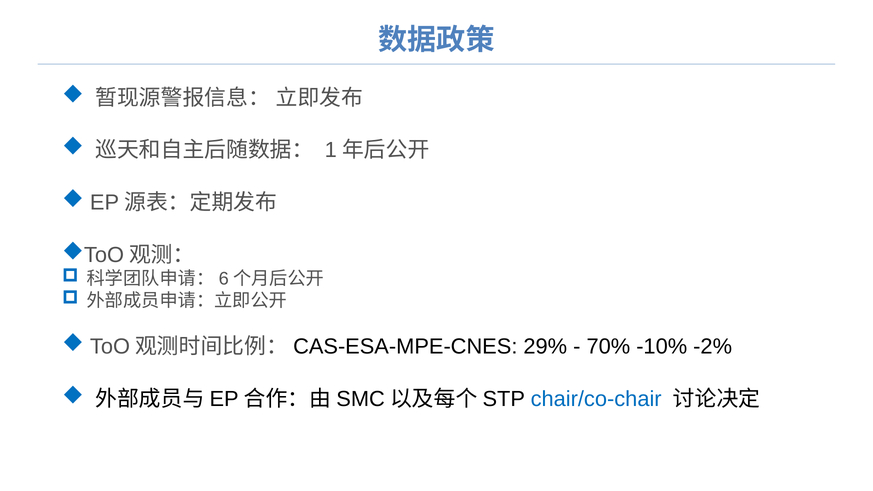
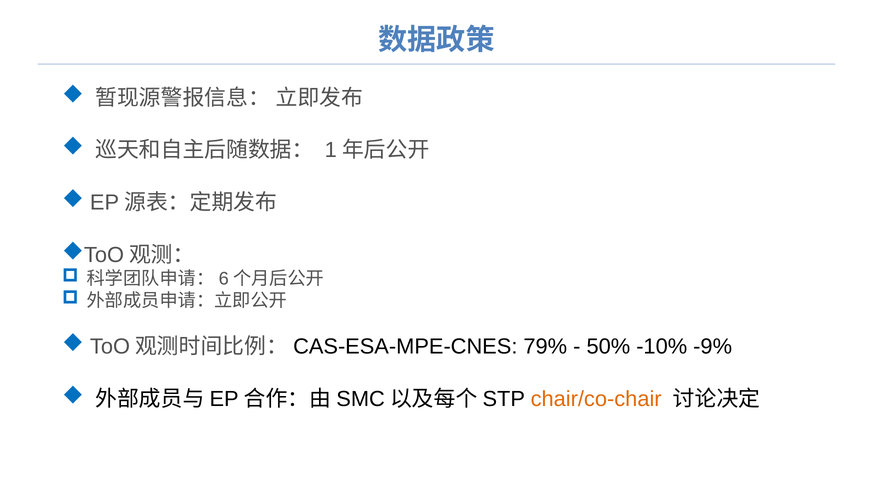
29%: 29% -> 79%
70%: 70% -> 50%
-2%: -2% -> -9%
chair/co-chair colour: blue -> orange
